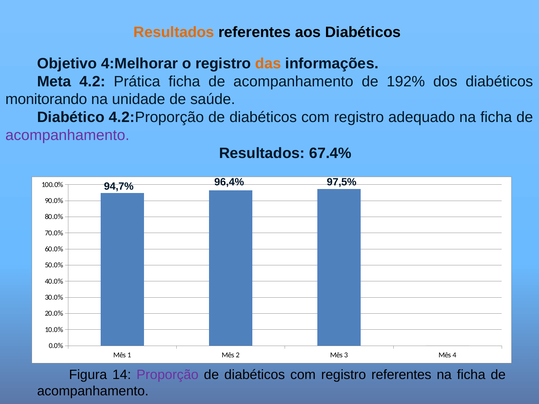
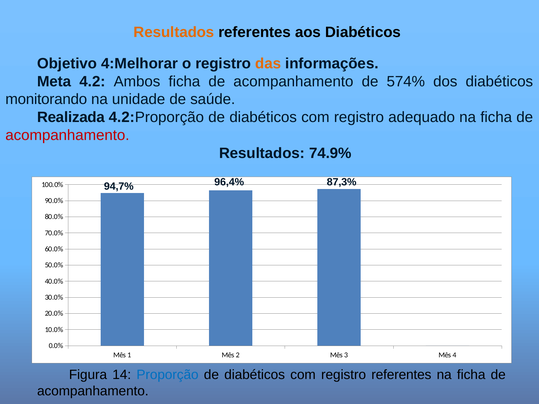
Prática: Prática -> Ambos
192%: 192% -> 574%
Diabético: Diabético -> Realizada
acompanhamento at (67, 135) colour: purple -> red
67.4%: 67.4% -> 74.9%
97,5%: 97,5% -> 87,3%
Proporção colour: purple -> blue
